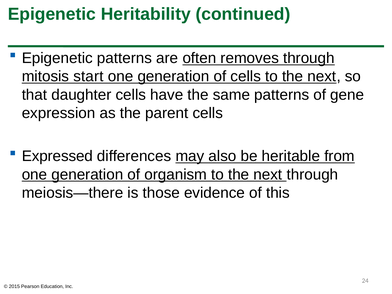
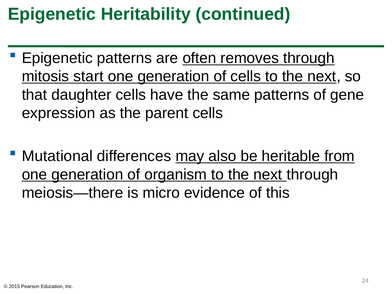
Expressed: Expressed -> Mutational
those: those -> micro
